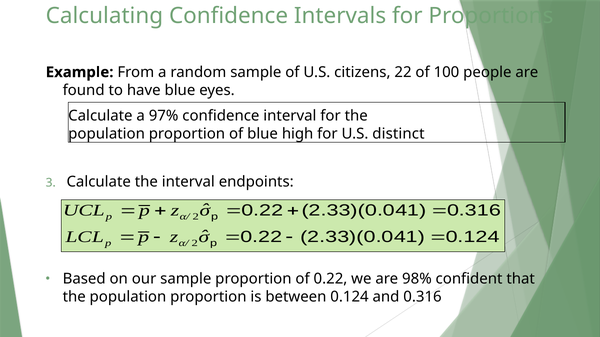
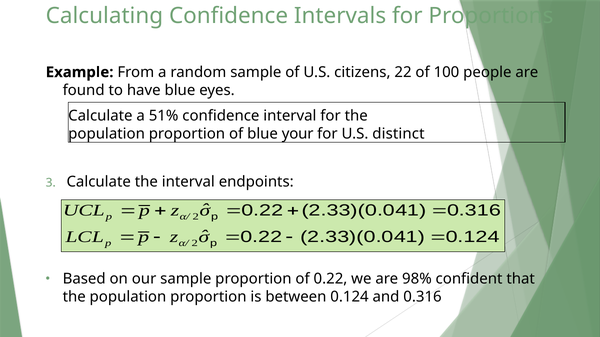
97%: 97% -> 51%
high: high -> your
